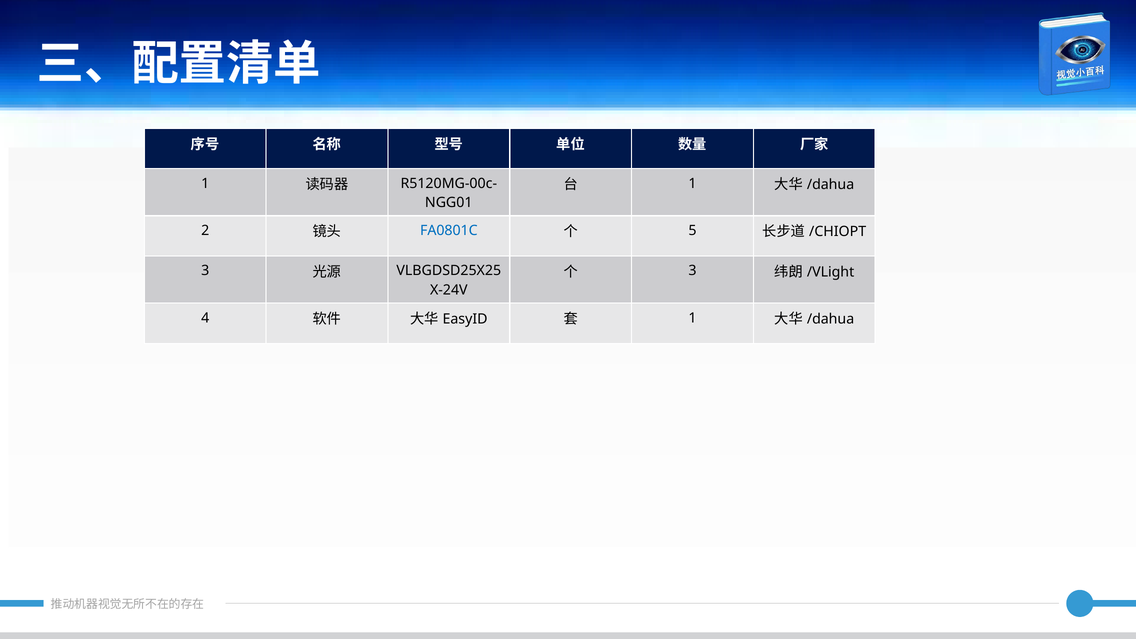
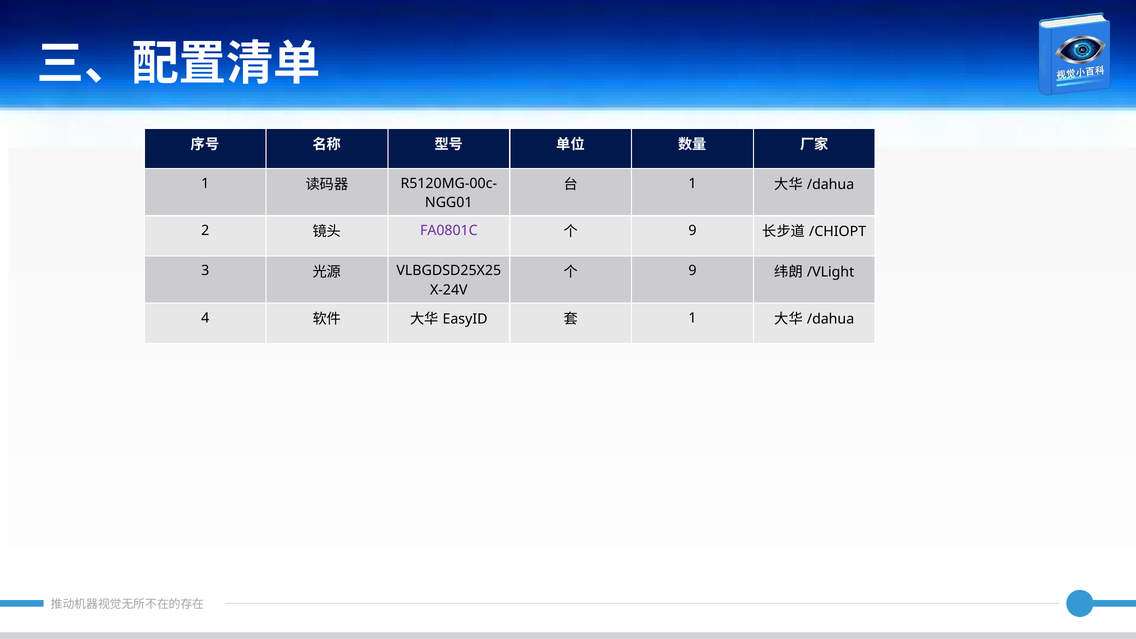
FA0801C colour: blue -> purple
5 at (693, 231): 5 -> 9
3 at (693, 271): 3 -> 9
